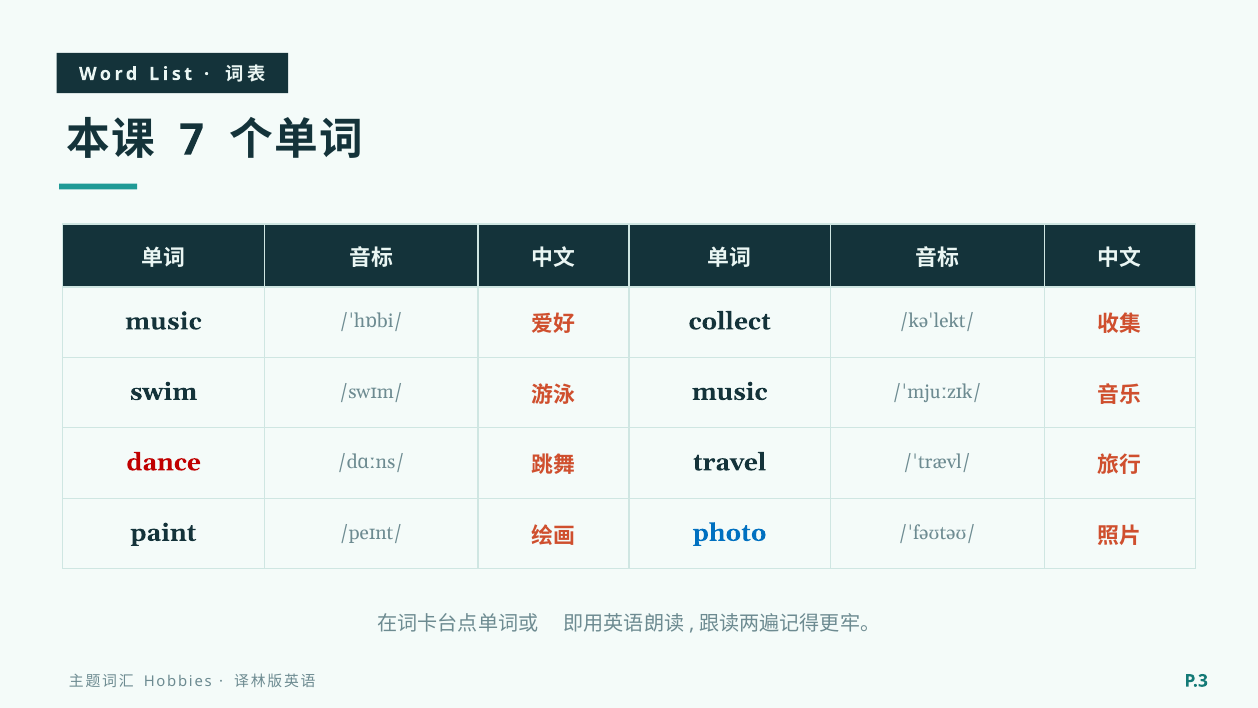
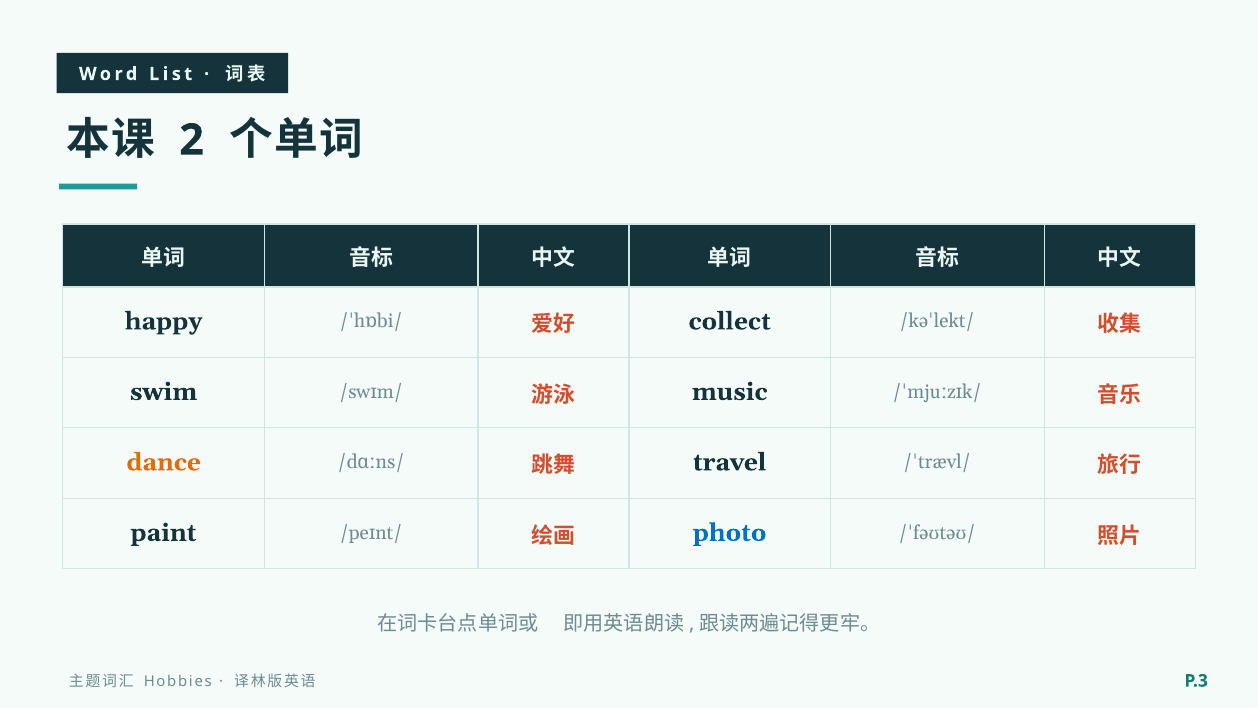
7: 7 -> 2
music at (163, 321): music -> happy
dance colour: red -> orange
